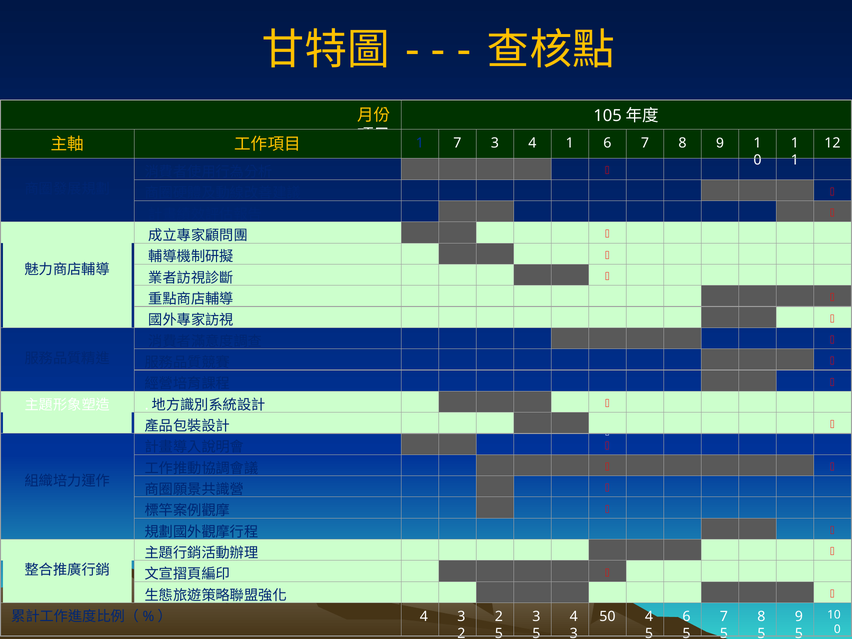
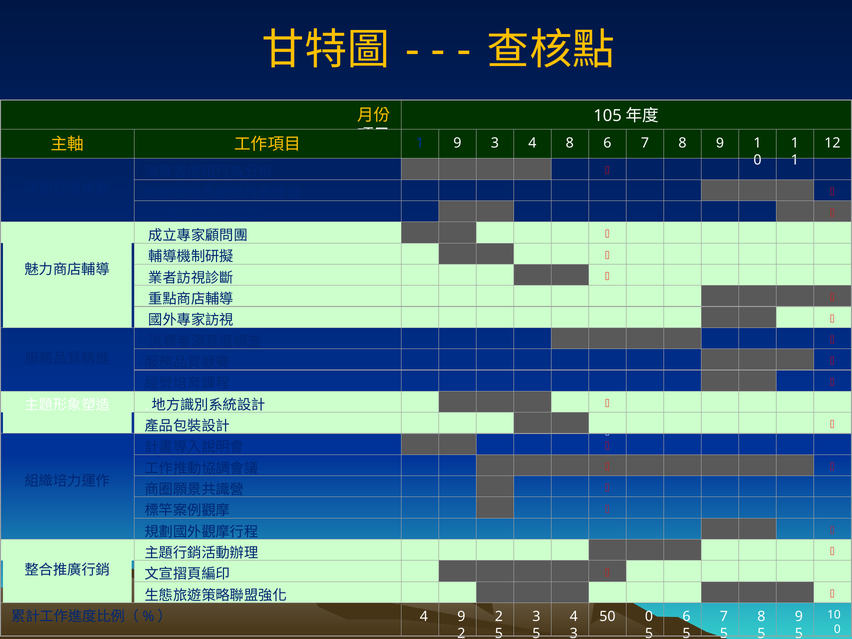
1 7: 7 -> 9
4 1: 1 -> 8
3 at (461, 617): 3 -> 9
50 4: 4 -> 0
